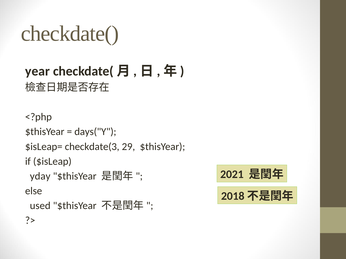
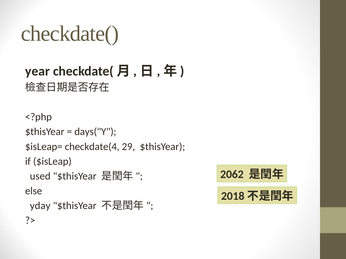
checkdate(3: checkdate(3 -> checkdate(4
2021: 2021 -> 2062
yday: yday -> used
used: used -> yday
